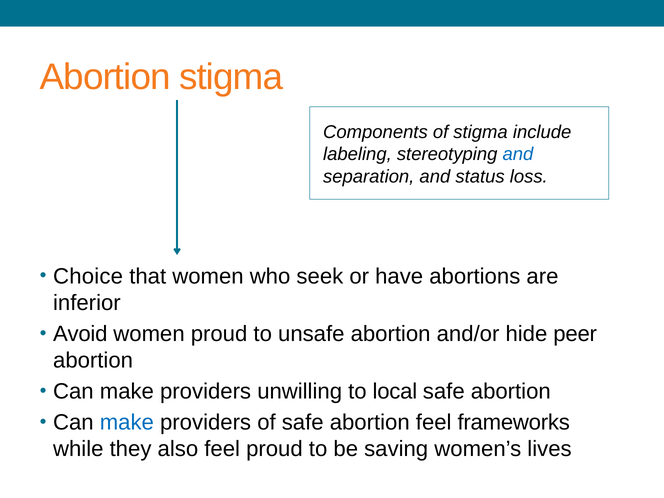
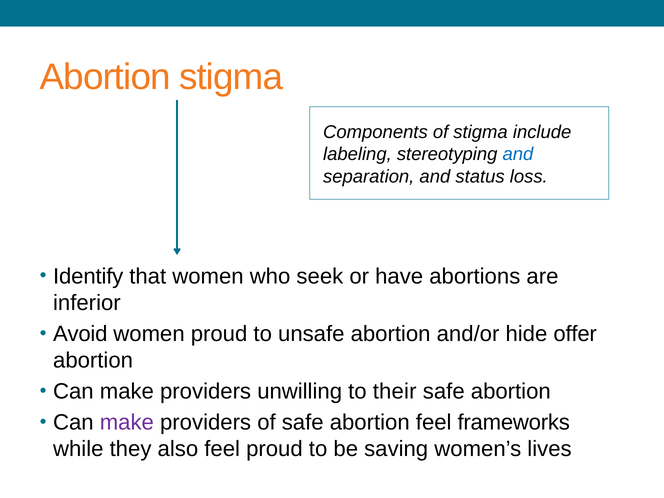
Choice: Choice -> Identify
peer: peer -> offer
local: local -> their
make at (127, 423) colour: blue -> purple
